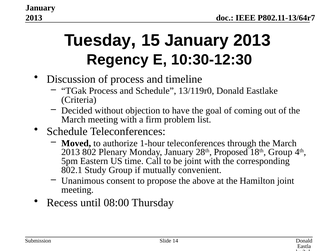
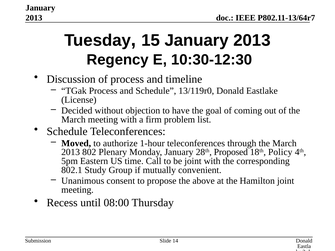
Criteria: Criteria -> License
18th Group: Group -> Policy
